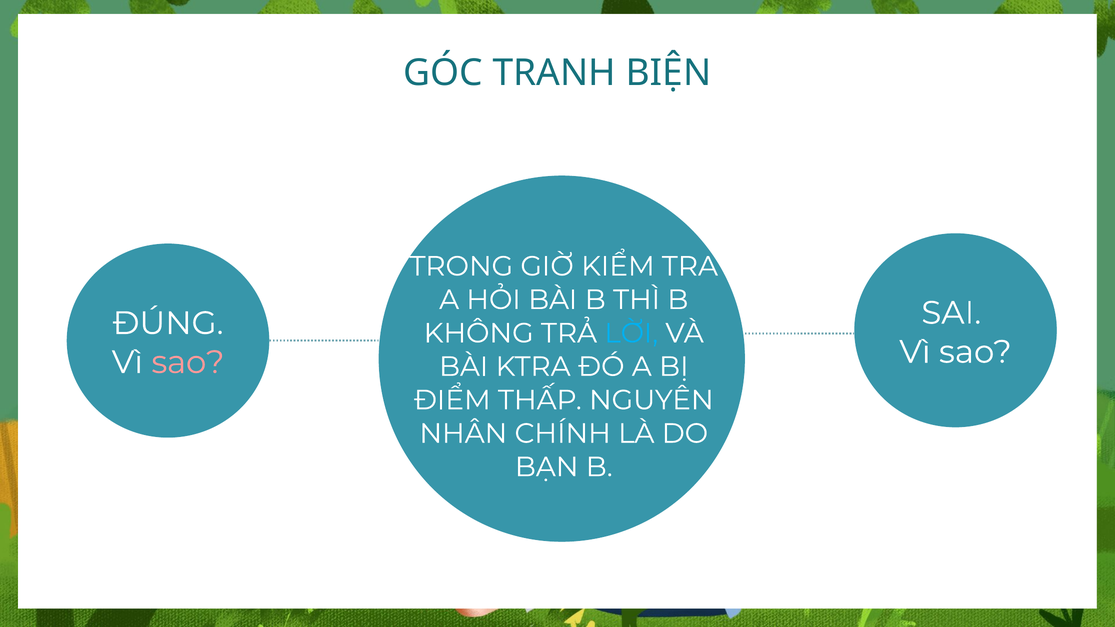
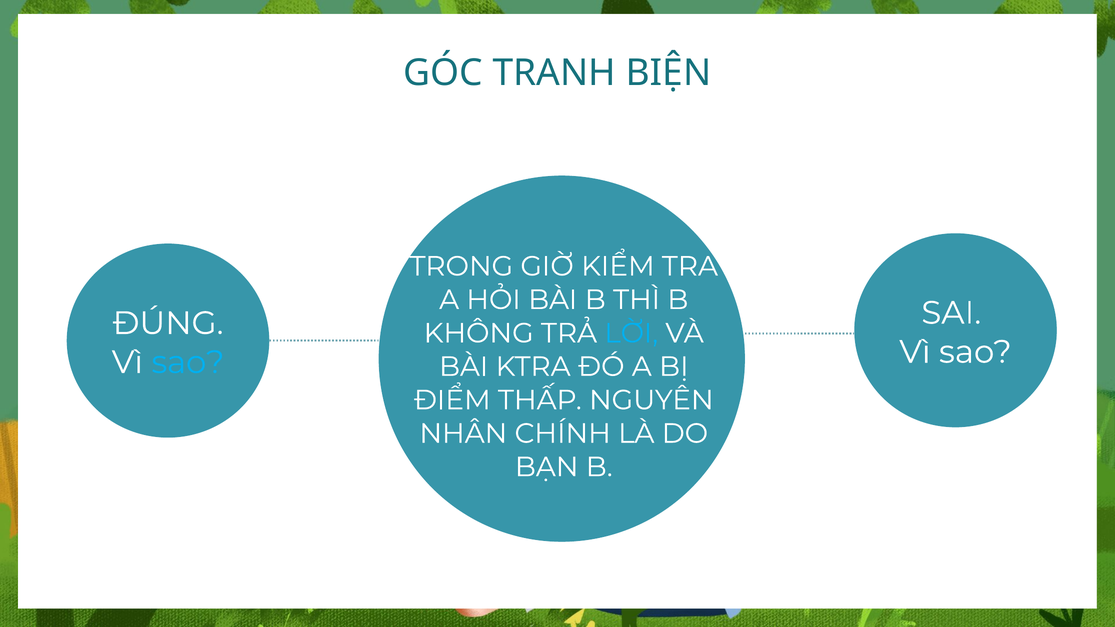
sao at (188, 362) colour: pink -> light blue
